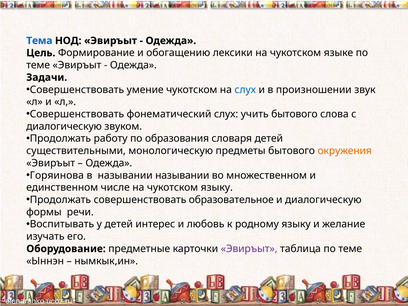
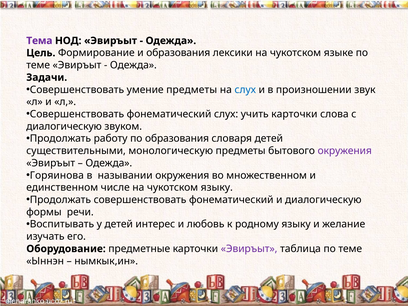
Тема colour: blue -> purple
и обогащению: обогащению -> образования
умение чукотском: чукотском -> предметы
учить бытового: бытового -> карточки
окружения at (345, 151) colour: orange -> purple
назывании назывании: назывании -> окружения
Продолжать совершенствовать образовательное: образовательное -> фонематический
